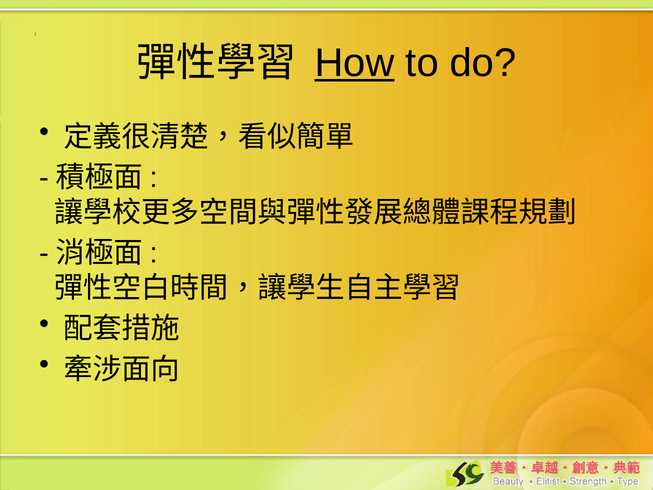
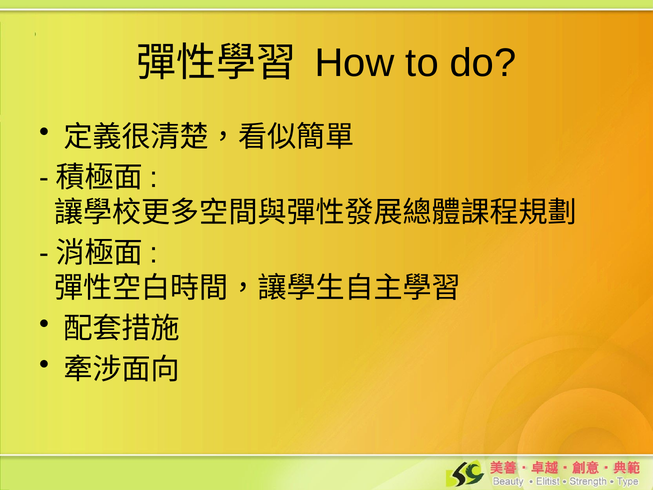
How underline: present -> none
